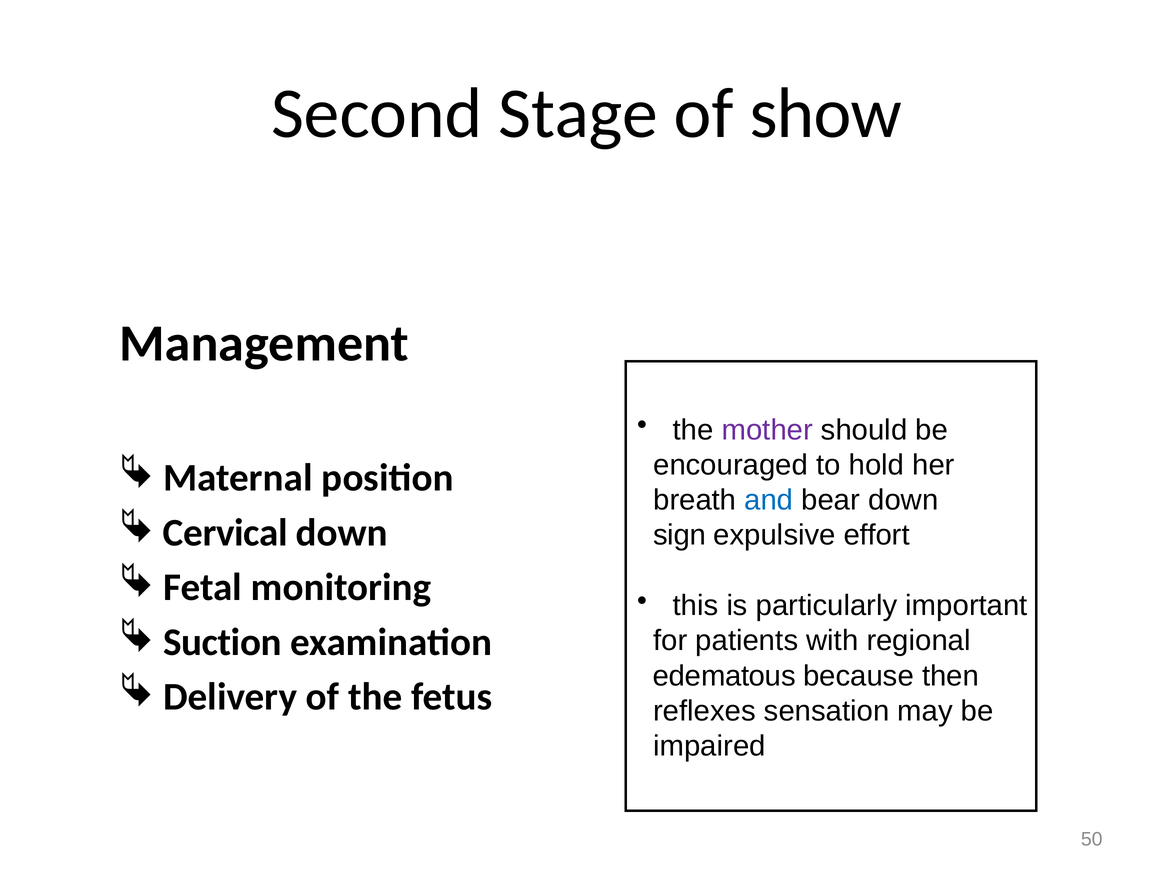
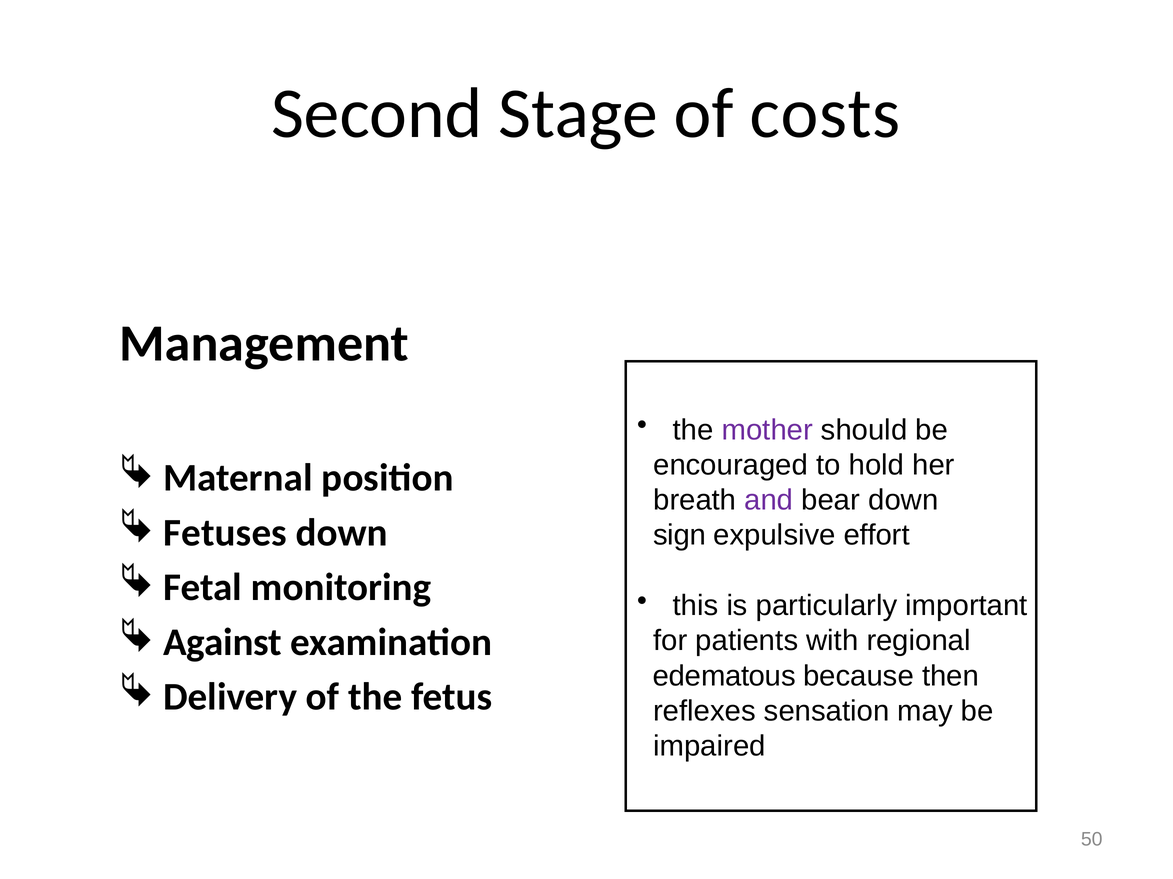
show: show -> costs
and colour: blue -> purple
Cervical: Cervical -> Fetuses
Suction: Suction -> Against
